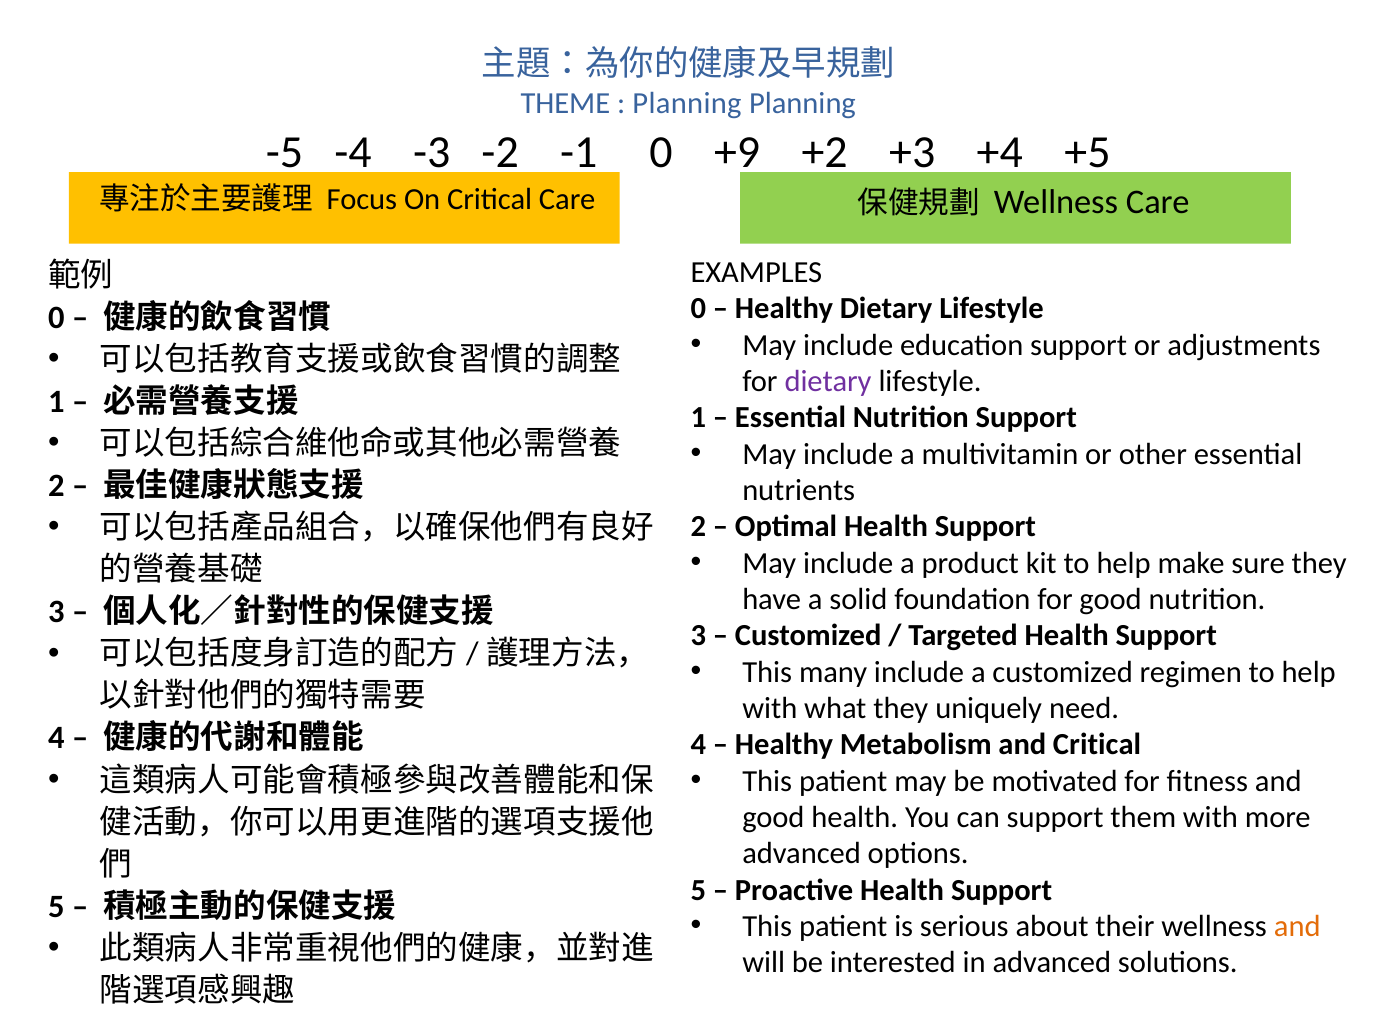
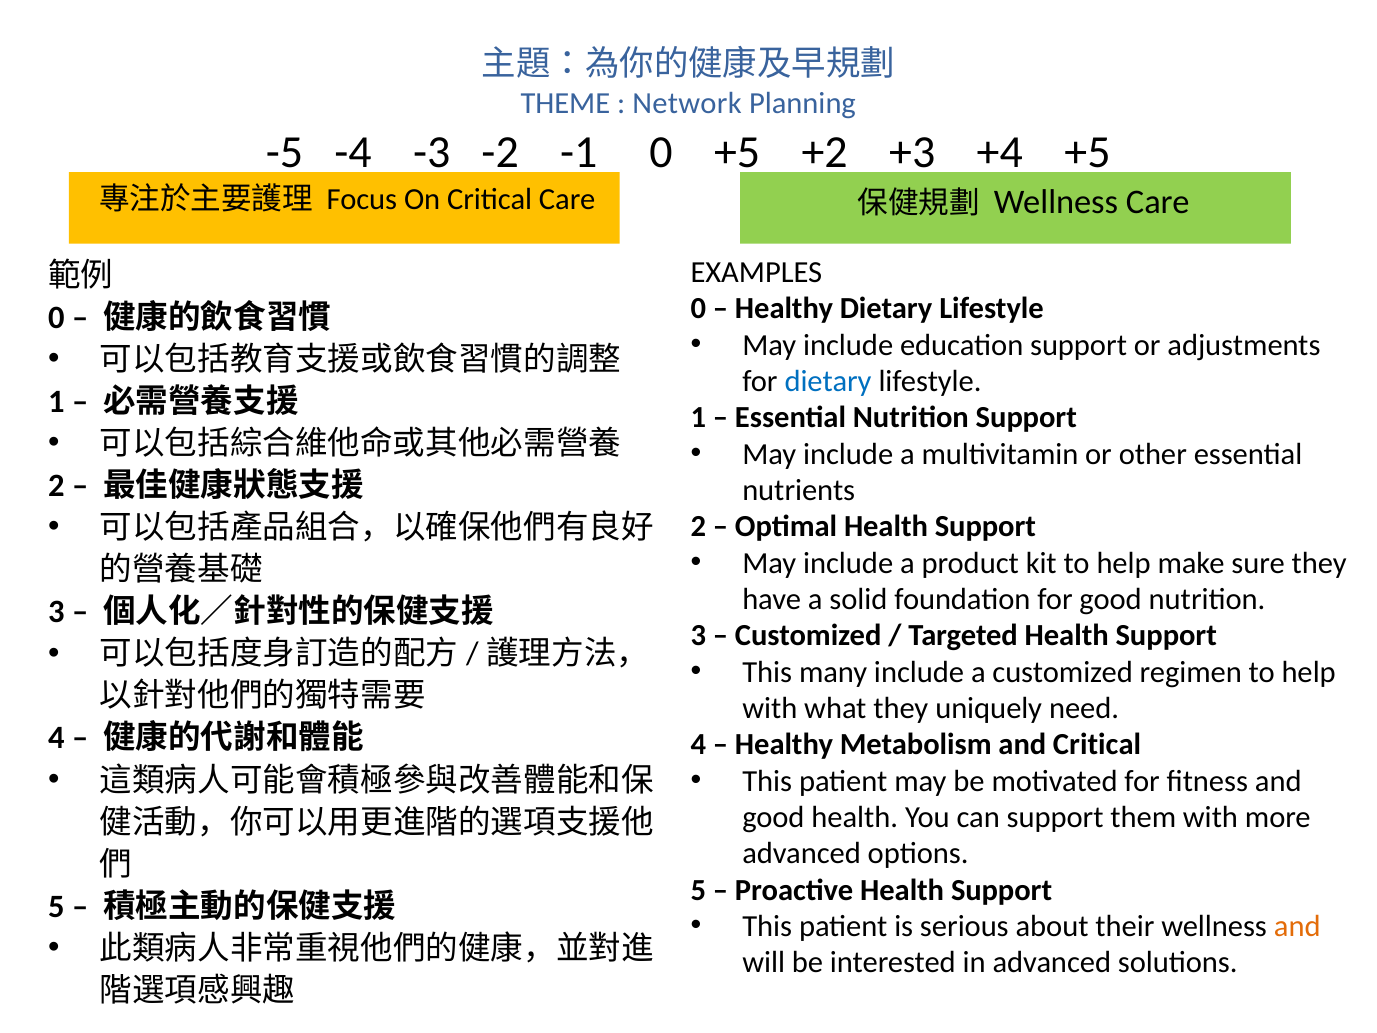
Planning at (687, 103): Planning -> Network
0 +9: +9 -> +5
dietary at (828, 381) colour: purple -> blue
